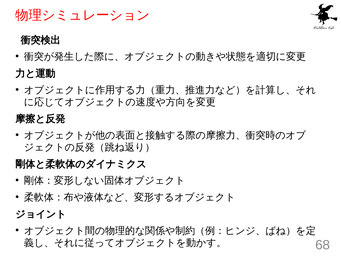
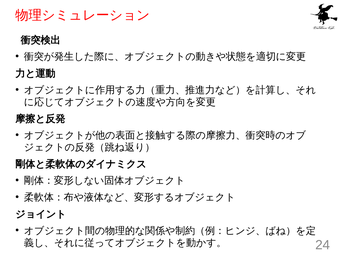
68: 68 -> 24
